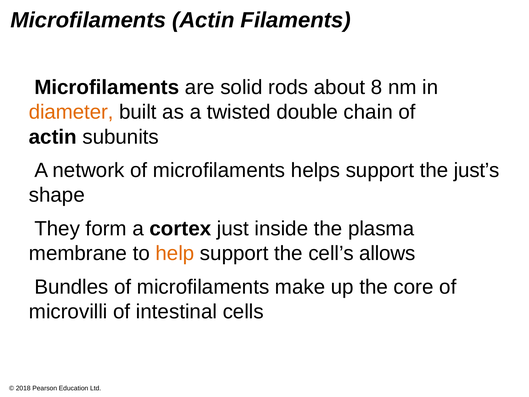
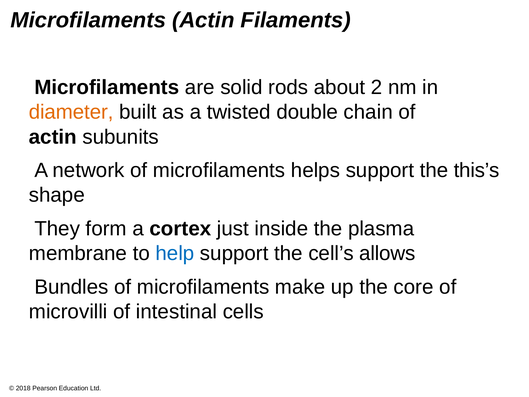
8: 8 -> 2
just’s: just’s -> this’s
help colour: orange -> blue
